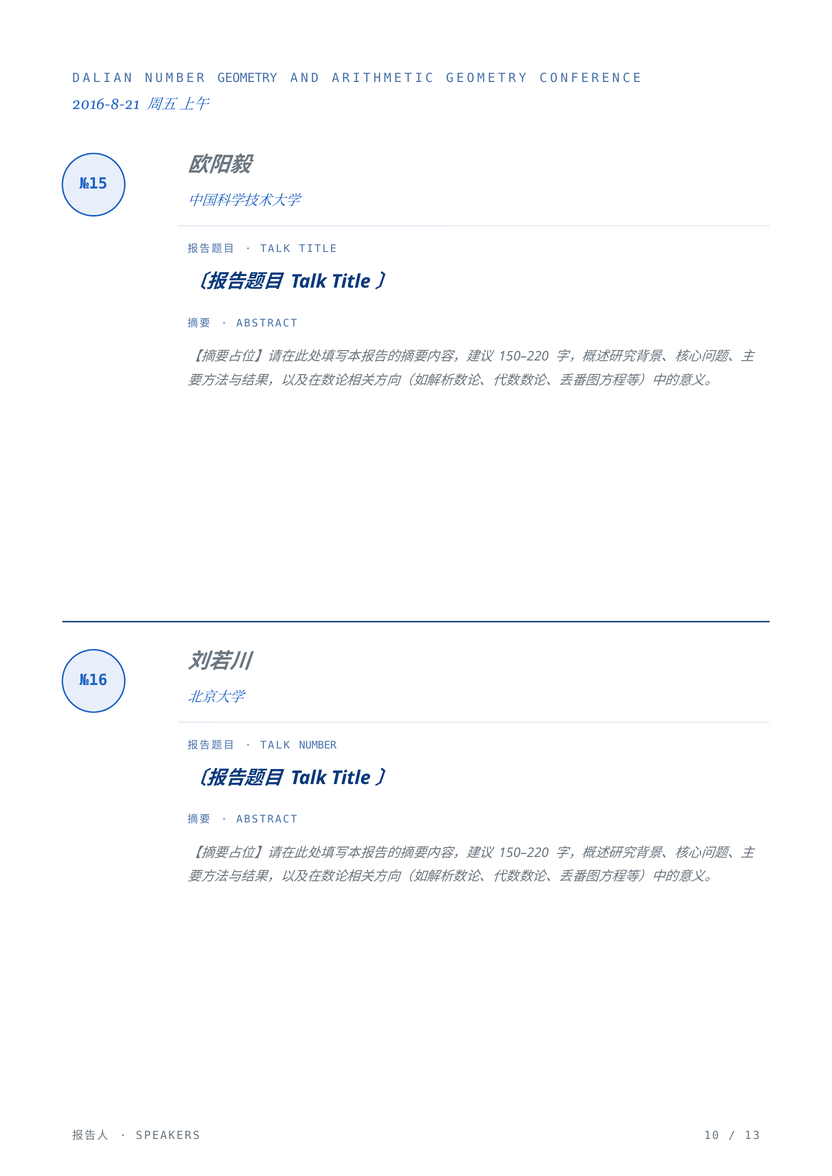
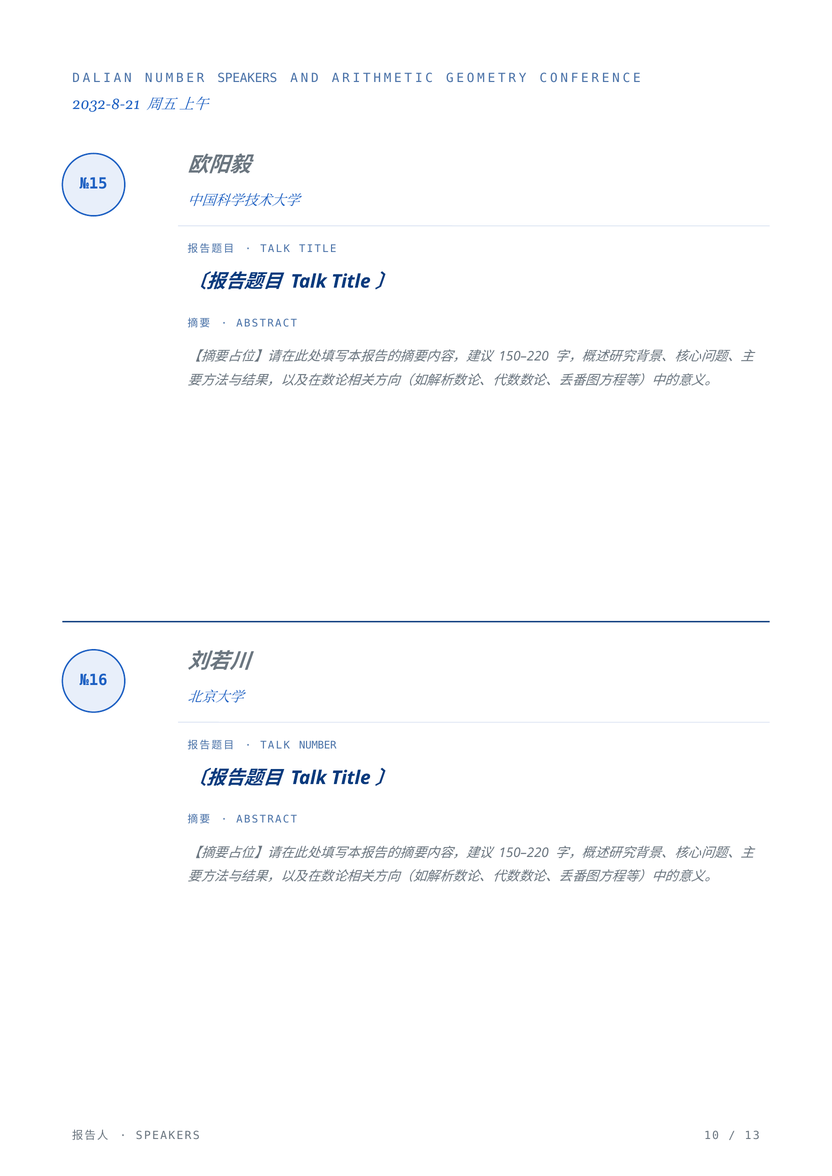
NUMBER GEOMETRY: GEOMETRY -> SPEAKERS
2016-8-21: 2016-8-21 -> 2032-8-21
